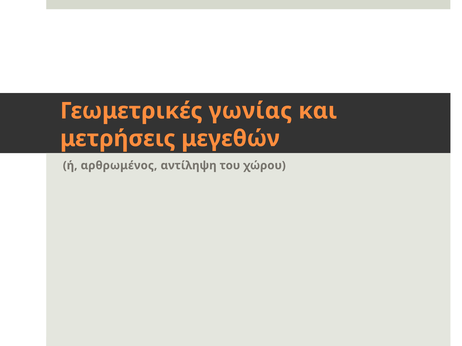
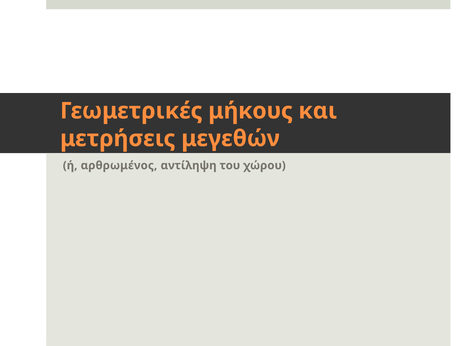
γωνίας: γωνίας -> μήκους
